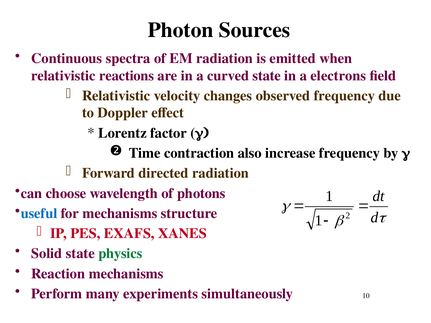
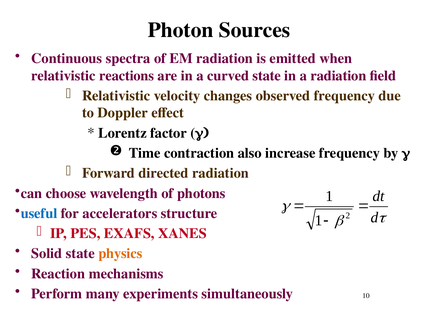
a electrons: electrons -> radiation
for mechanisms: mechanisms -> accelerators
physics colour: green -> orange
